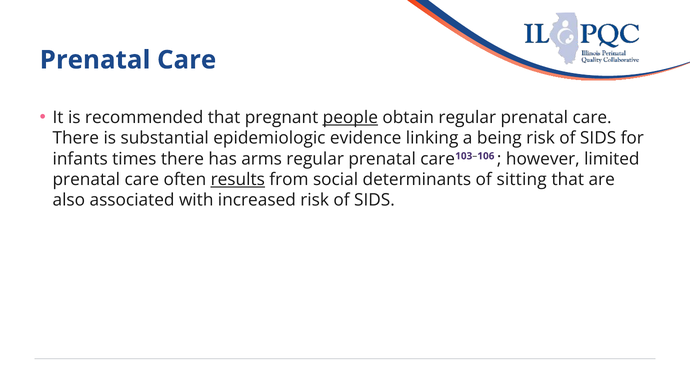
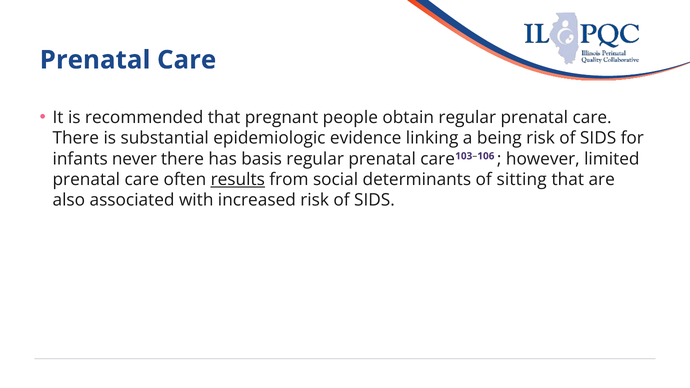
people underline: present -> none
times: times -> never
arms: arms -> basis
